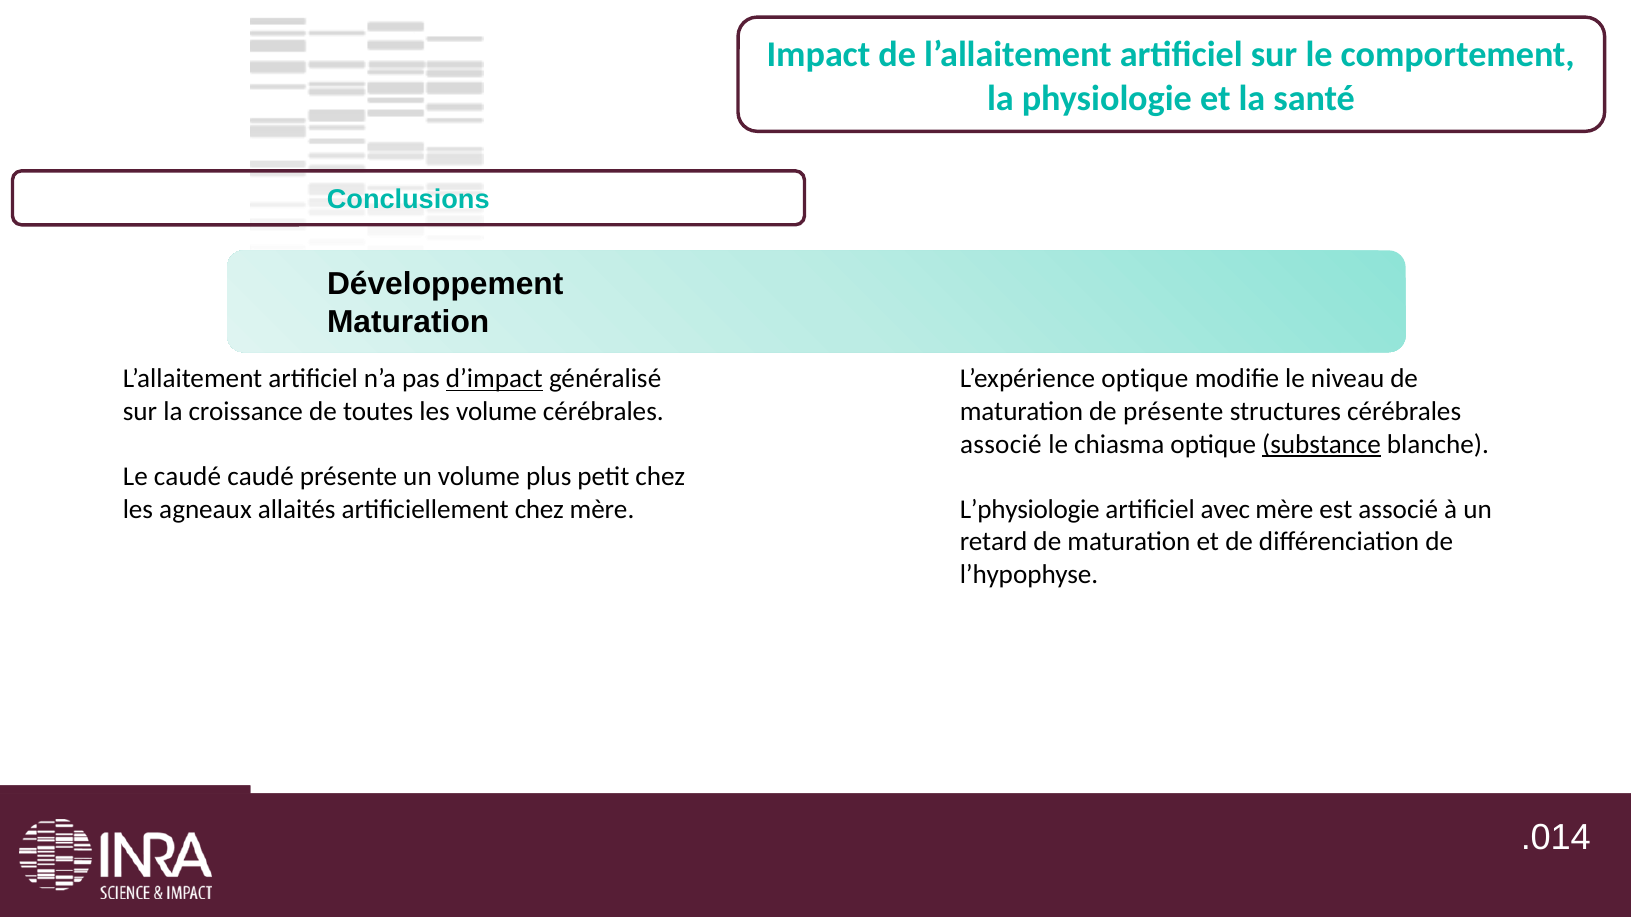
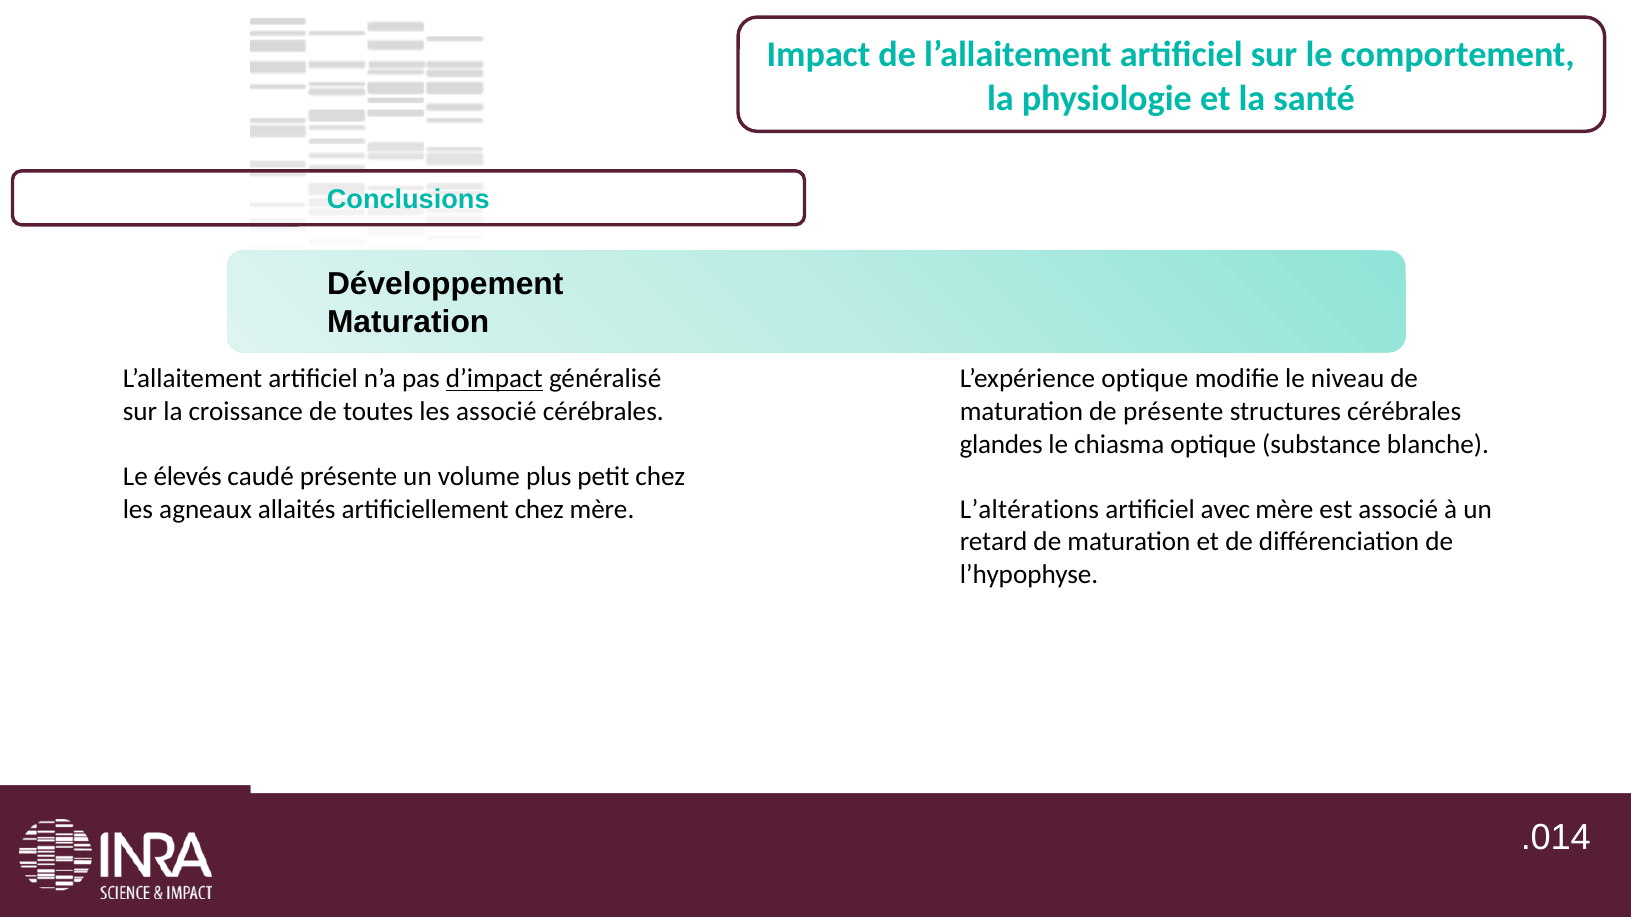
les volume: volume -> associé
associé at (1001, 444): associé -> glandes
substance underline: present -> none
Le caudé: caudé -> élevés
L’physiologie: L’physiologie -> L’altérations
